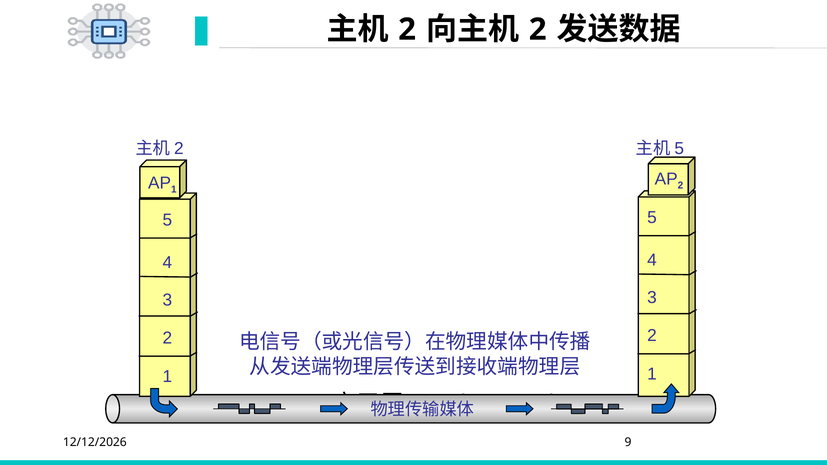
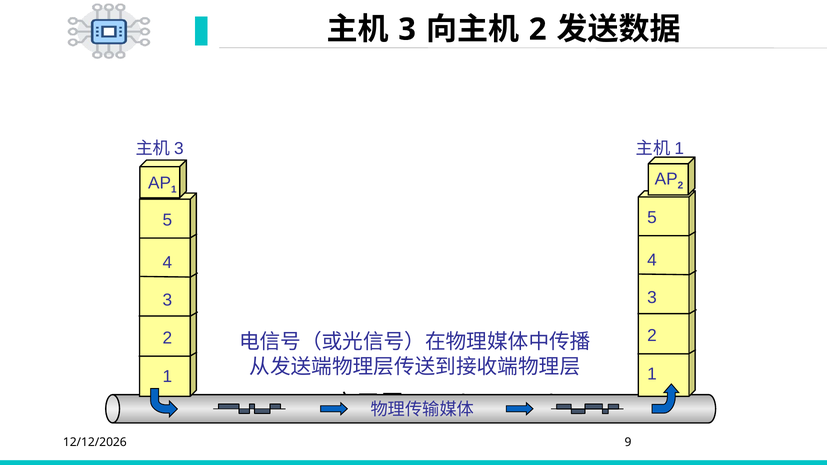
2 at (407, 29): 2 -> 3
2 at (179, 148): 2 -> 3
5 at (679, 148): 5 -> 1
